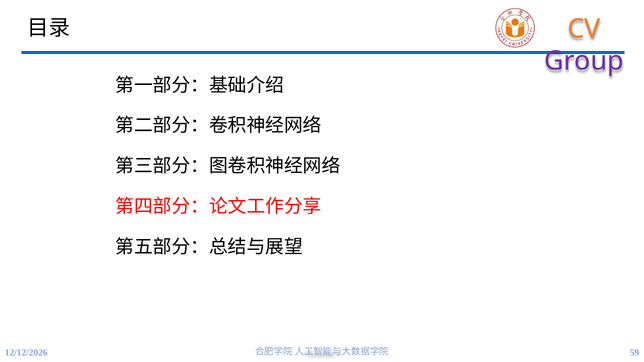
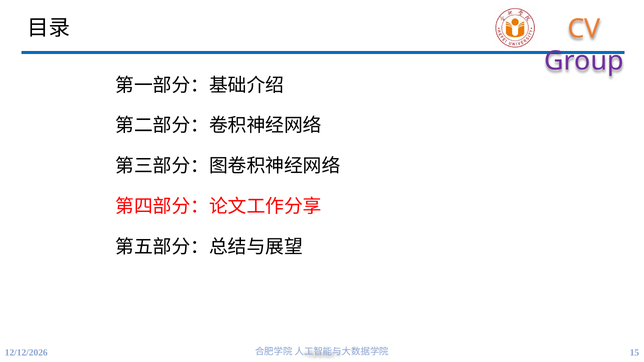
59: 59 -> 15
